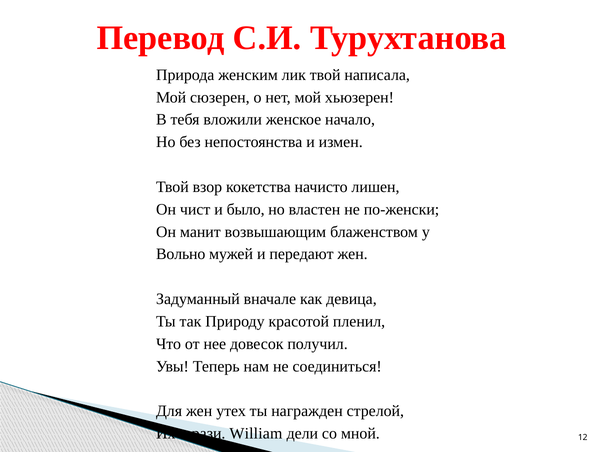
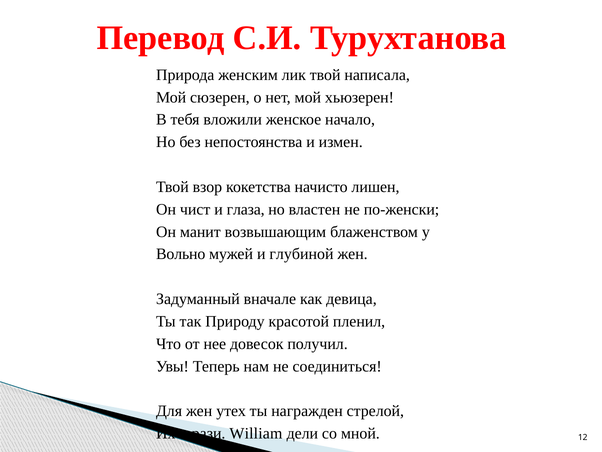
было: было -> глаза
передают: передают -> глубиной
